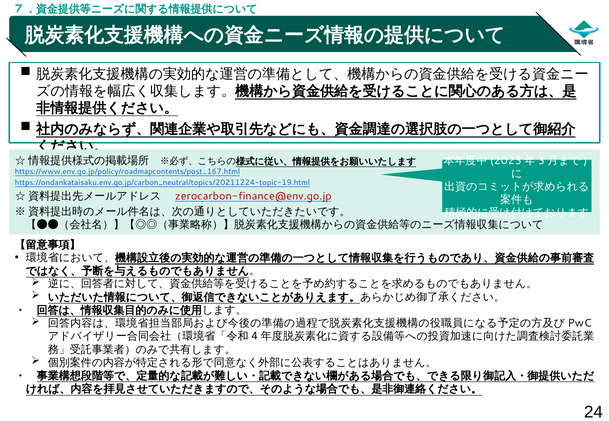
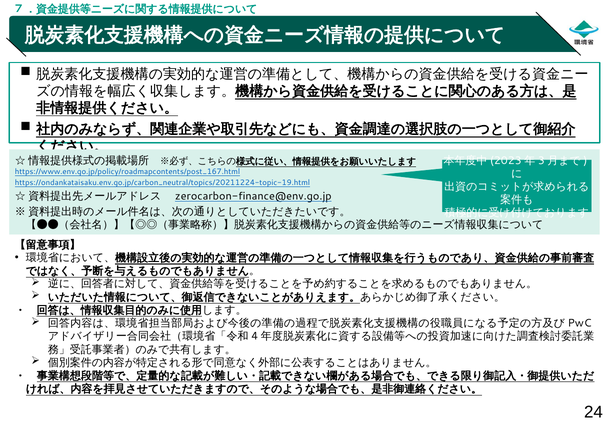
zerocarbon-finance@env.go.jp colour: red -> black
